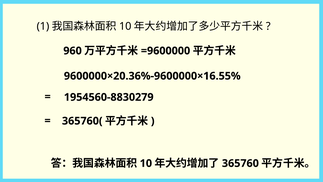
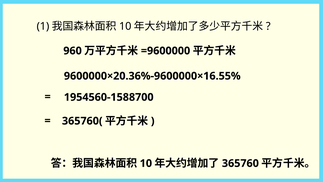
1954560-8830279: 1954560-8830279 -> 1954560-1588700
